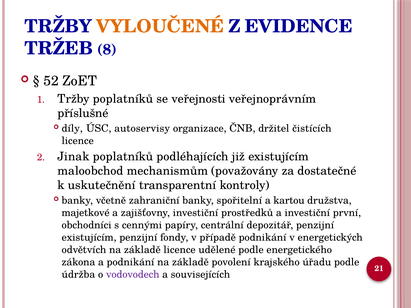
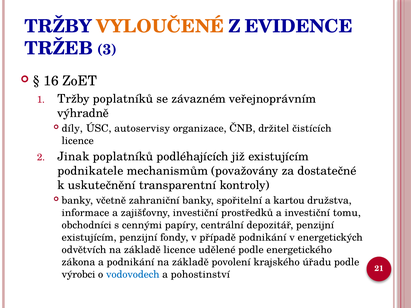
8: 8 -> 3
52: 52 -> 16
veřejnosti: veřejnosti -> závazném
příslušné: příslušné -> výhradně
maloobchod: maloobchod -> podnikatele
majetkové: majetkové -> informace
první: první -> tomu
údržba: údržba -> výrobci
vodovodech colour: purple -> blue
souvisejících: souvisejících -> pohostinství
